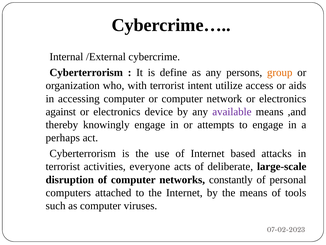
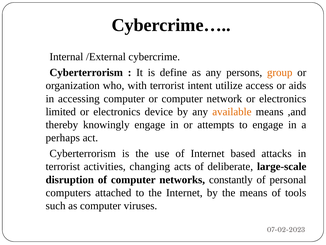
against: against -> limited
available colour: purple -> orange
everyone: everyone -> changing
